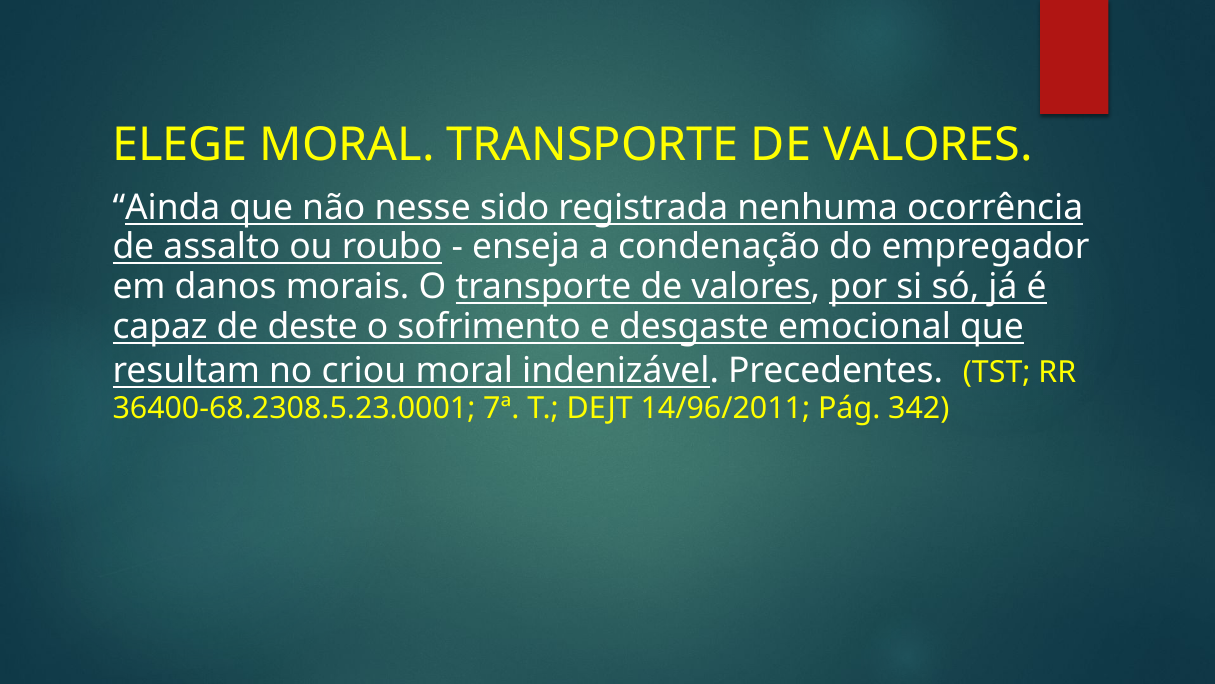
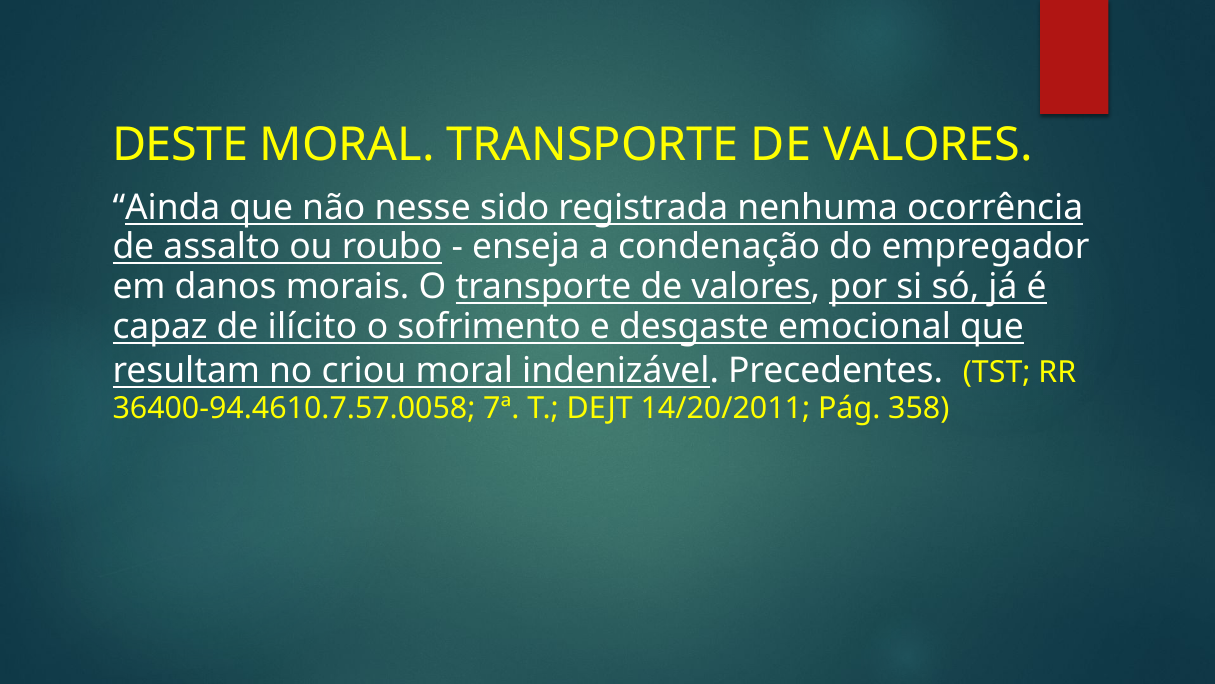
ELEGE: ELEGE -> DESTE
deste: deste -> ilícito
36400-68.2308.5.23.0001: 36400-68.2308.5.23.0001 -> 36400-94.4610.7.57.0058
14/96/2011: 14/96/2011 -> 14/20/2011
342: 342 -> 358
